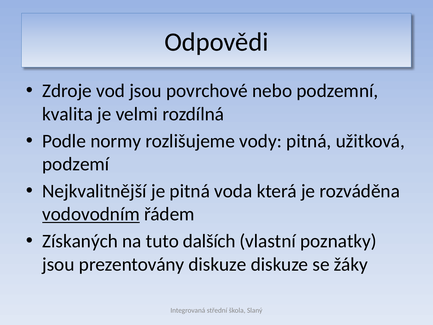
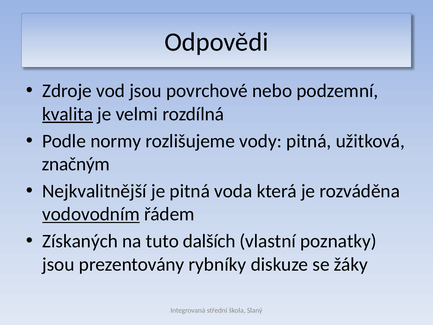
kvalita underline: none -> present
podzemí: podzemí -> značným
prezentovány diskuze: diskuze -> rybníky
